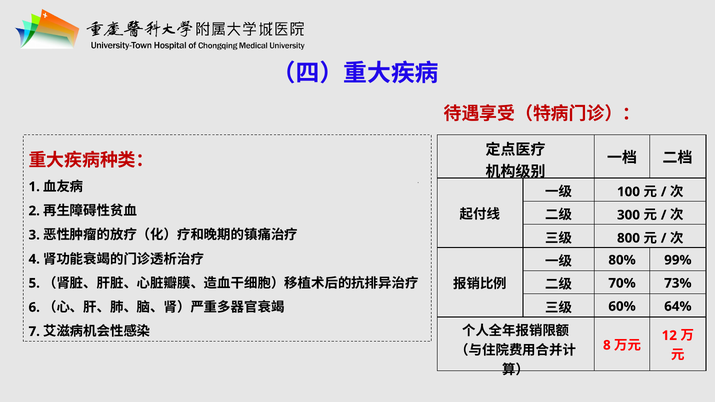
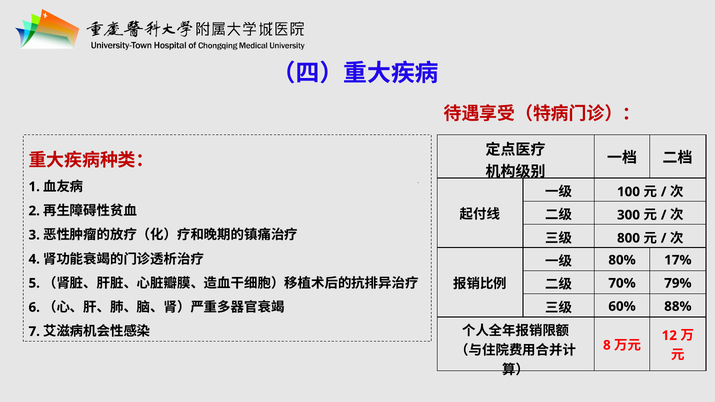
99%: 99% -> 17%
73%: 73% -> 79%
64%: 64% -> 88%
